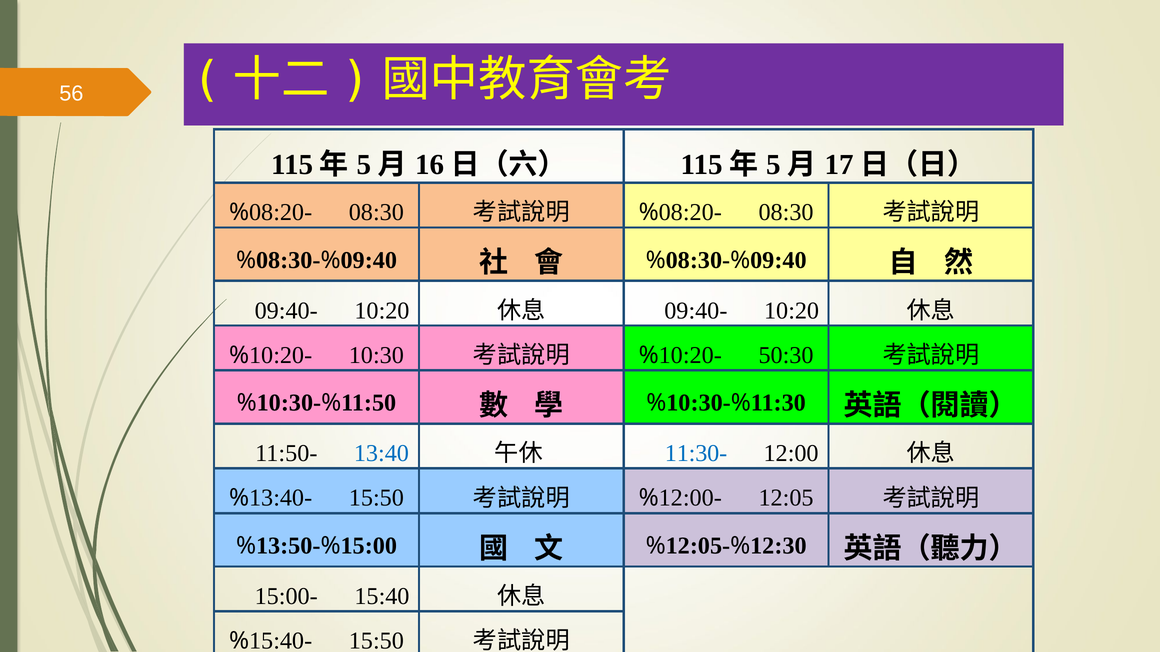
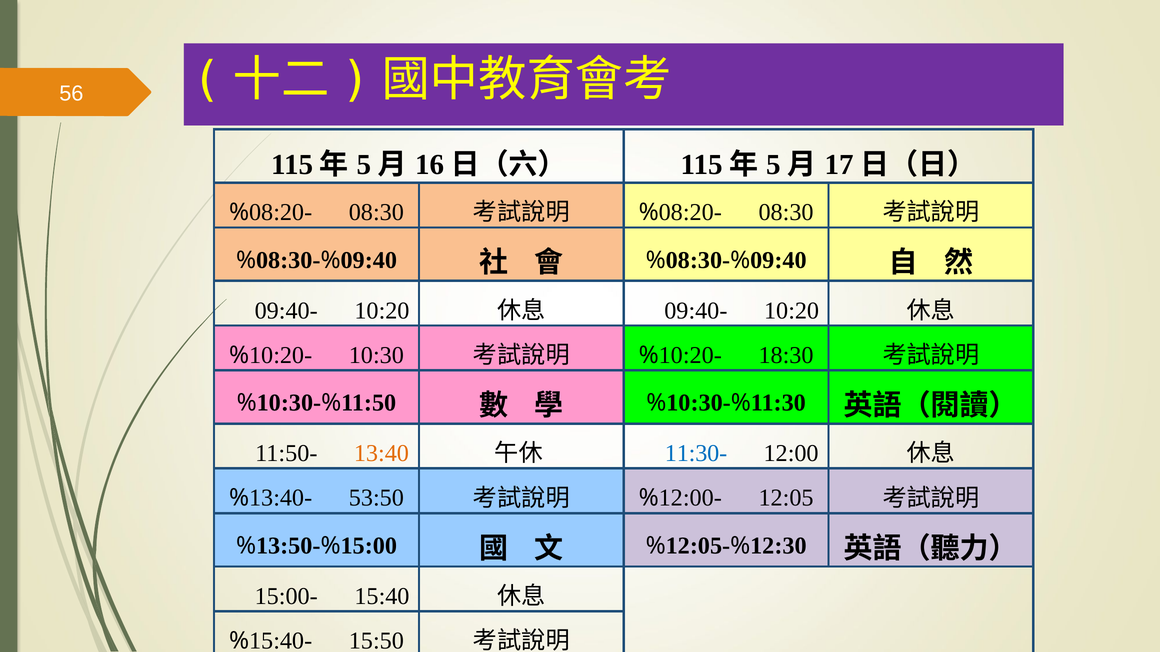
50:30: 50:30 -> 18:30
13:40 colour: blue -> orange
15:50 at (376, 498): 15:50 -> 53:50
